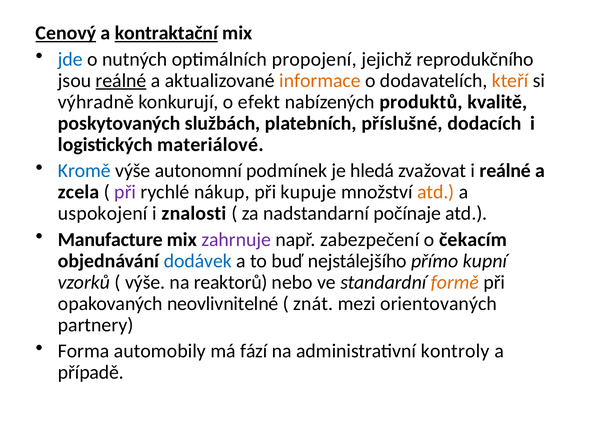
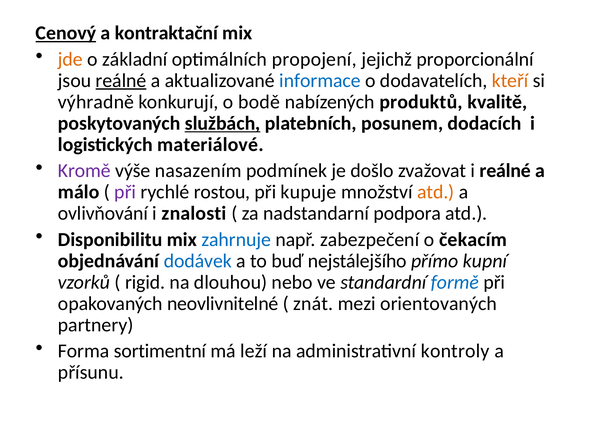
kontraktační underline: present -> none
jde colour: blue -> orange
nutných: nutných -> základní
reprodukčního: reprodukčního -> proporcionální
informace colour: orange -> blue
efekt: efekt -> bodě
službách underline: none -> present
příslušné: příslušné -> posunem
Kromě colour: blue -> purple
autonomní: autonomní -> nasazením
hledá: hledá -> došlo
zcela: zcela -> málo
nákup: nákup -> rostou
uspokojení: uspokojení -> ovlivňování
počínaje: počínaje -> podpora
Manufacture: Manufacture -> Disponibilitu
zahrnuje colour: purple -> blue
výše at (145, 283): výše -> rigid
reaktorů: reaktorů -> dlouhou
formě colour: orange -> blue
automobily: automobily -> sortimentní
fází: fází -> leží
případě: případě -> přísunu
